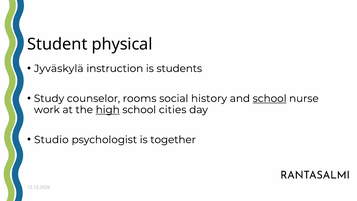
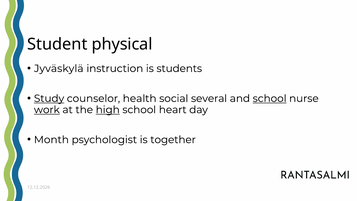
Study underline: none -> present
rooms: rooms -> health
history: history -> several
work underline: none -> present
cities: cities -> heart
Studio: Studio -> Month
